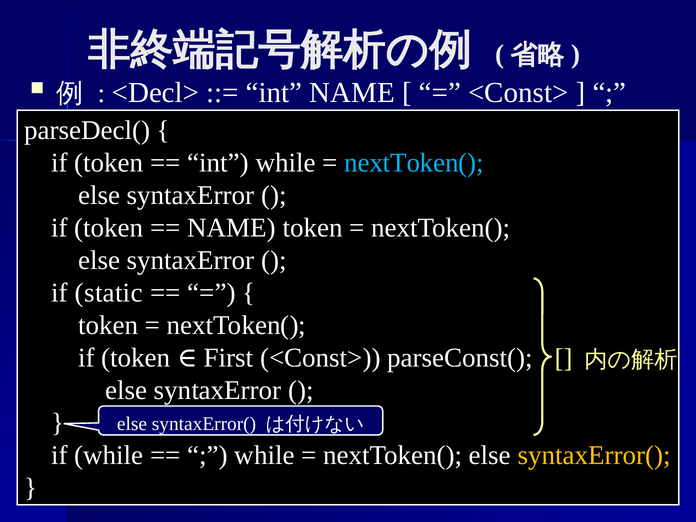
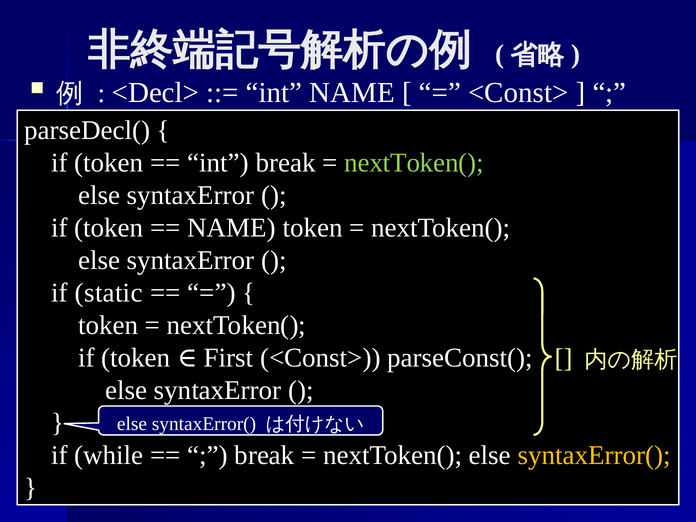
int while: while -> break
nextToken( at (414, 163) colour: light blue -> light green
while at (264, 456): while -> break
